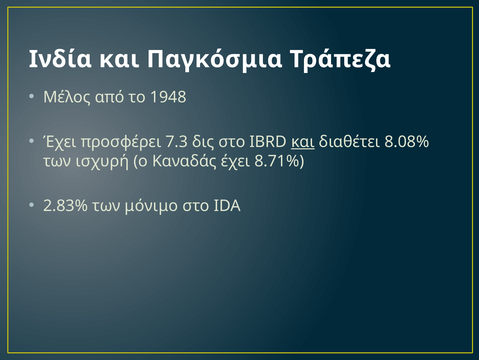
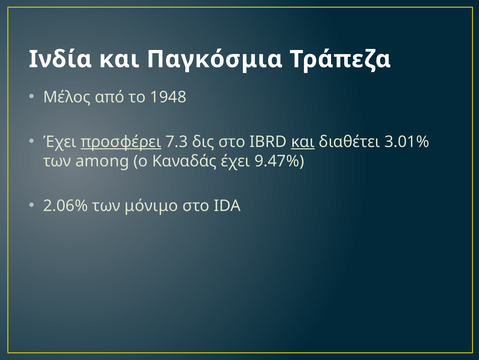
προσφέρει underline: none -> present
8.08%: 8.08% -> 3.01%
ισχυρή: ισχυρή -> among
8.71%: 8.71% -> 9.47%
2.83%: 2.83% -> 2.06%
